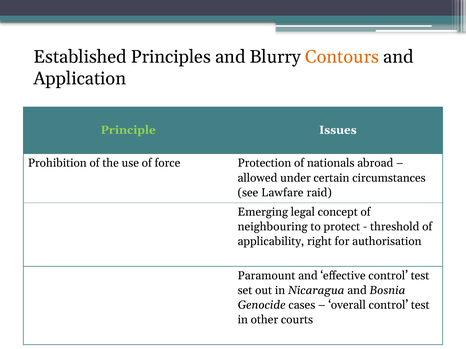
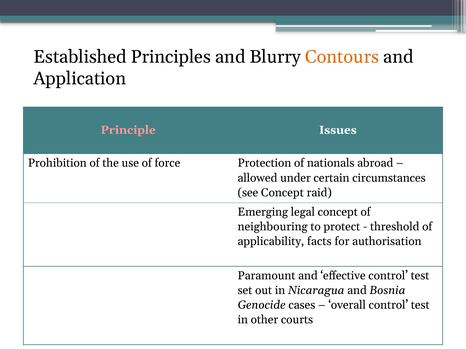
Principle colour: light green -> pink
see Lawfare: Lawfare -> Concept
right: right -> facts
